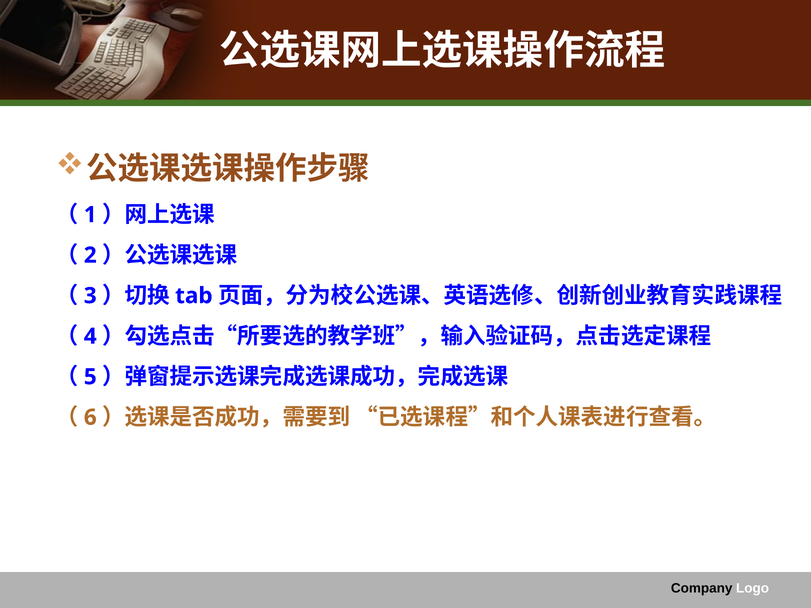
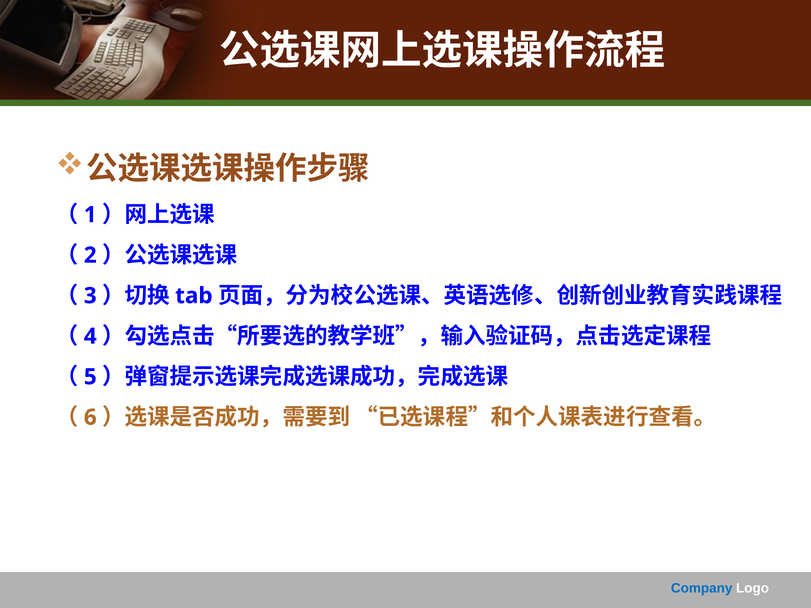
Company colour: black -> blue
